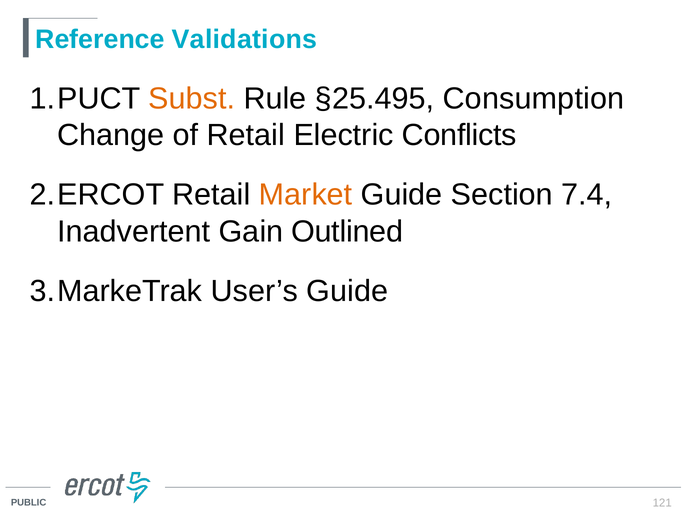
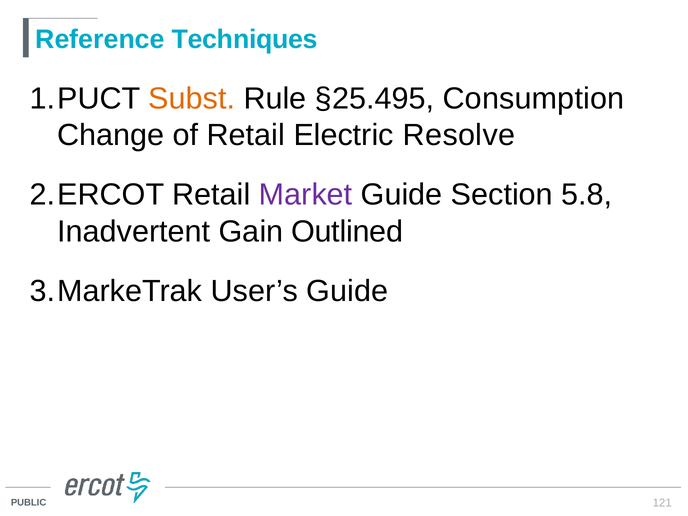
Validations: Validations -> Techniques
Conflicts: Conflicts -> Resolve
Market colour: orange -> purple
7.4: 7.4 -> 5.8
